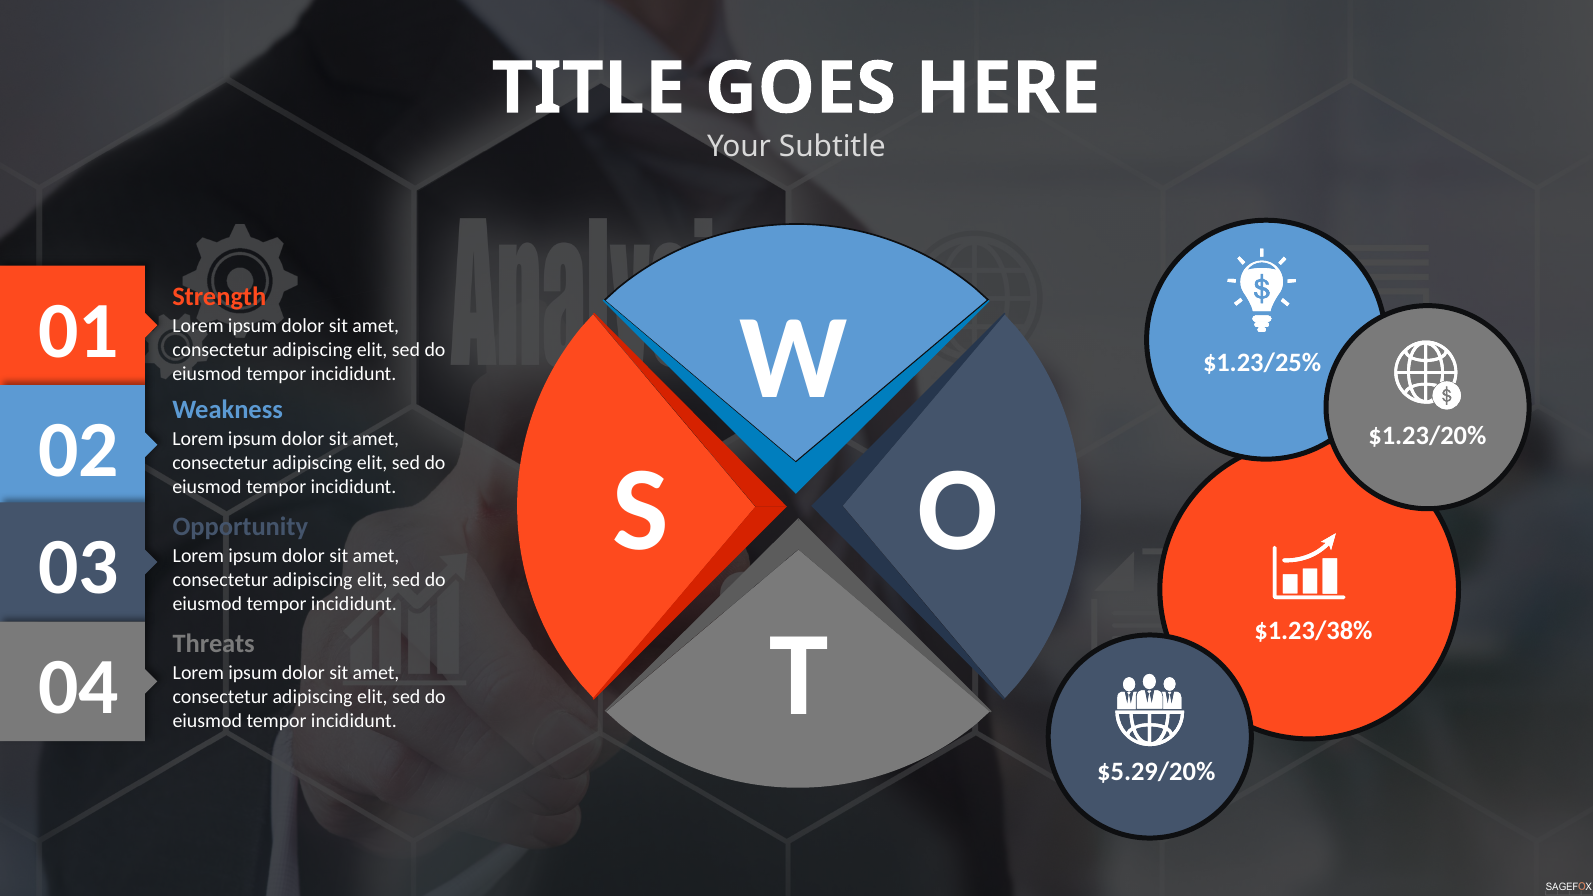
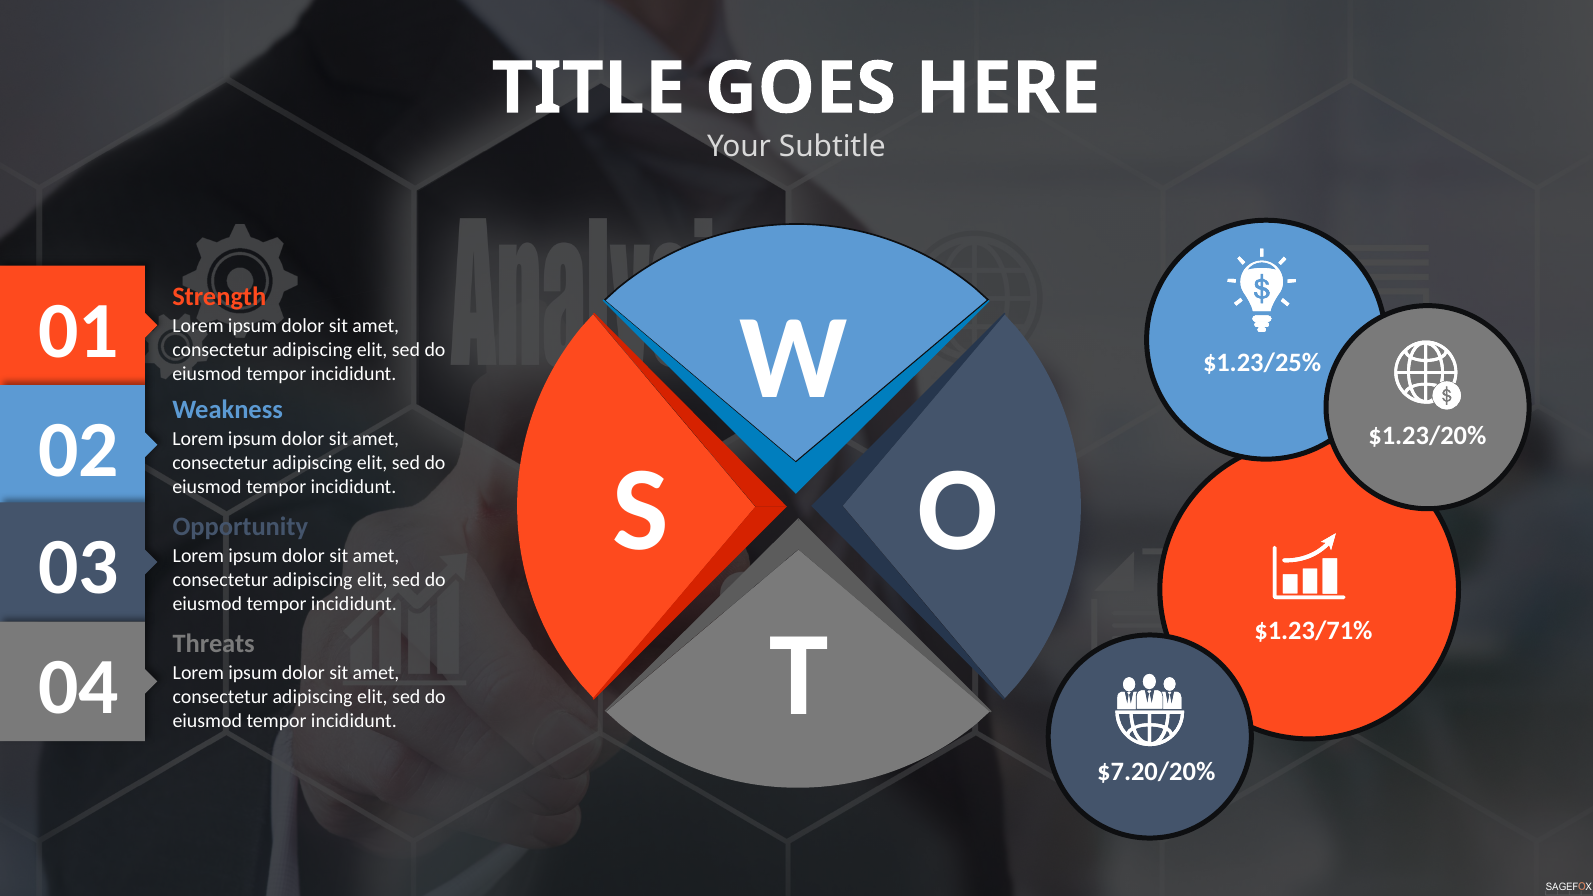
$1.23/38%: $1.23/38% -> $1.23/71%
$5.29/20%: $5.29/20% -> $7.20/20%
